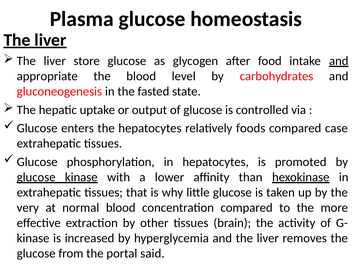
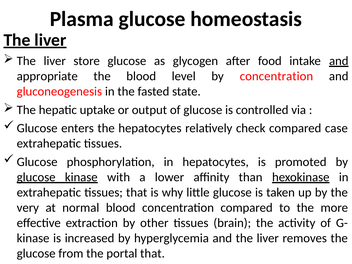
by carbohydrates: carbohydrates -> concentration
foods: foods -> check
portal said: said -> that
